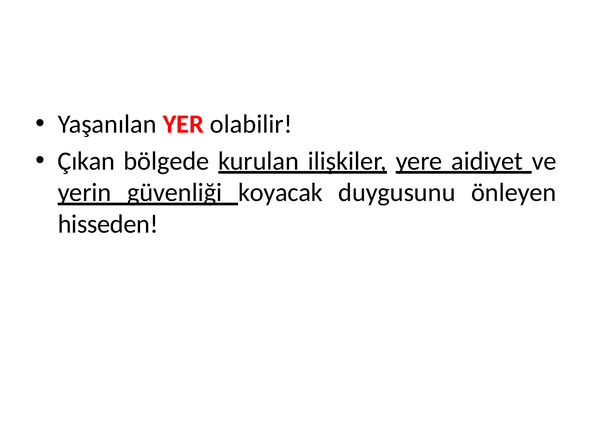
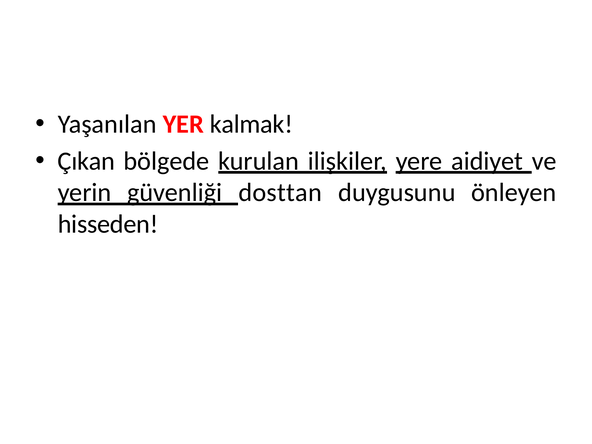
olabilir: olabilir -> kalmak
koyacak: koyacak -> dosttan
